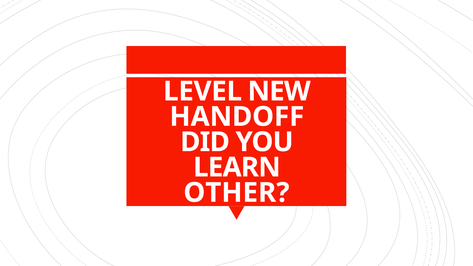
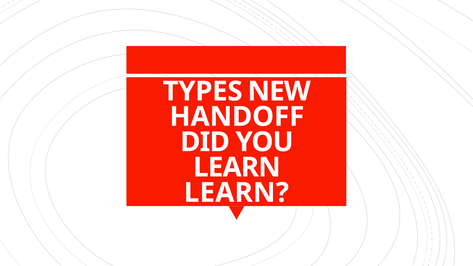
LEVEL: LEVEL -> TYPES
OTHER at (236, 193): OTHER -> LEARN
